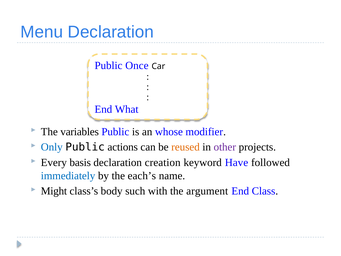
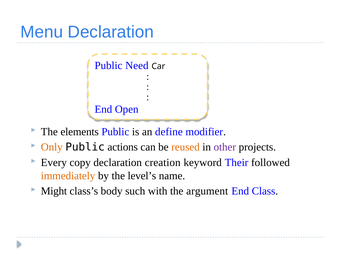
Once: Once -> Need
What: What -> Open
variables: variables -> elements
whose: whose -> define
Only colour: blue -> orange
basis: basis -> copy
Have: Have -> Their
immediately colour: blue -> orange
each’s: each’s -> level’s
